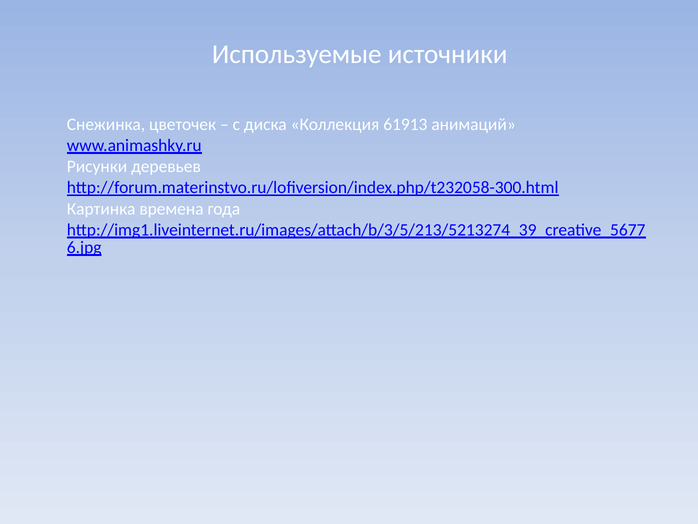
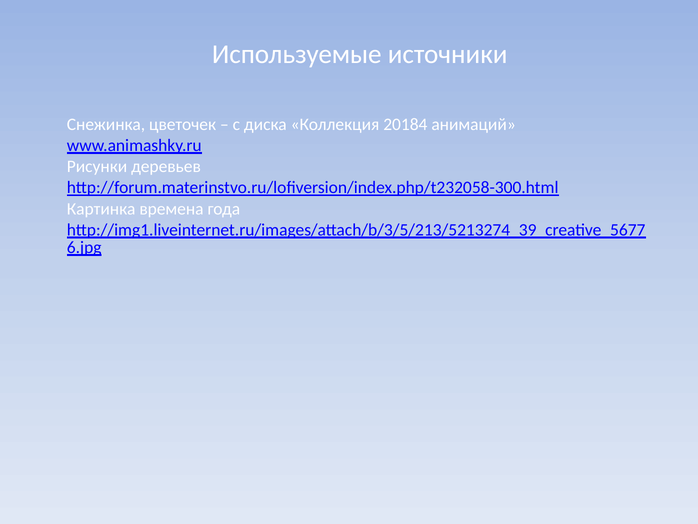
61913: 61913 -> 20184
